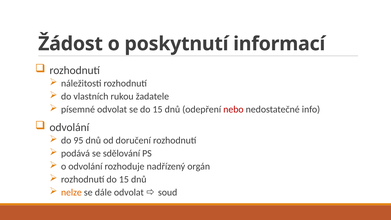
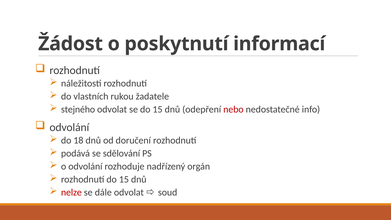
písemné: písemné -> stejného
95: 95 -> 18
nelze colour: orange -> red
